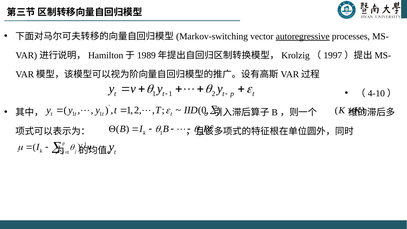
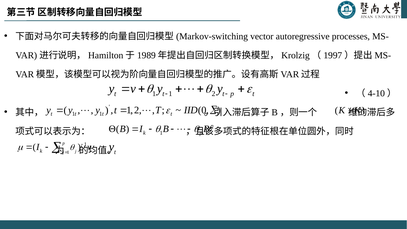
autoregressive underline: present -> none
